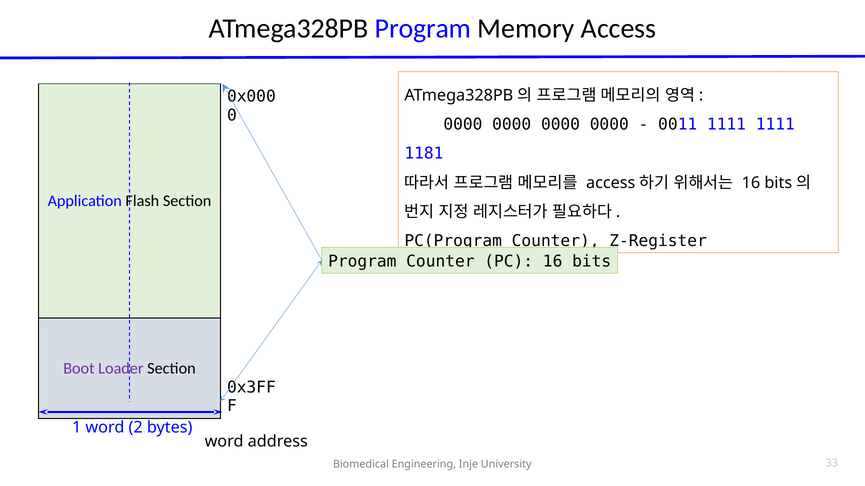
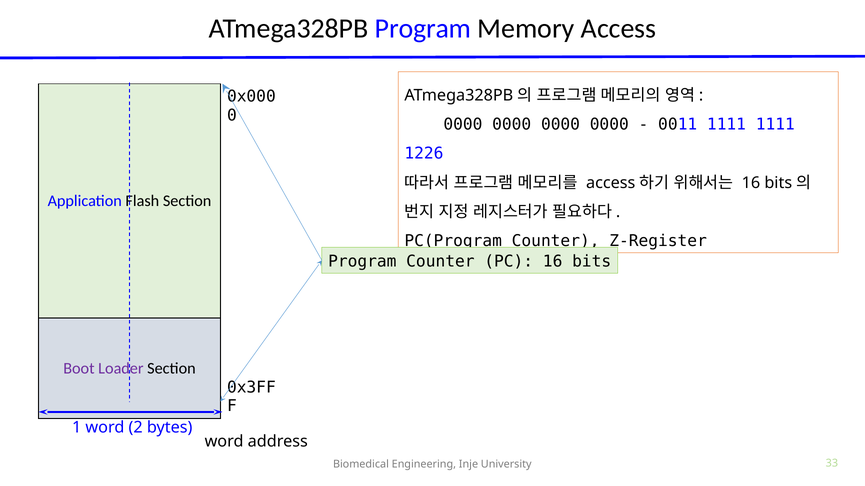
1181: 1181 -> 1226
